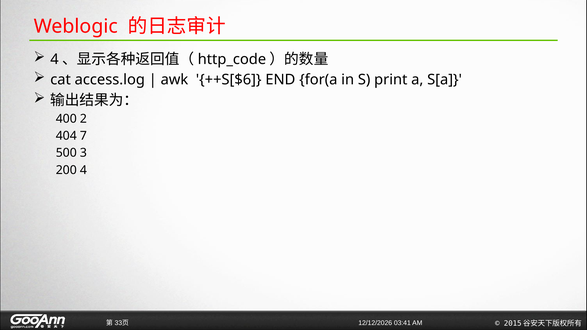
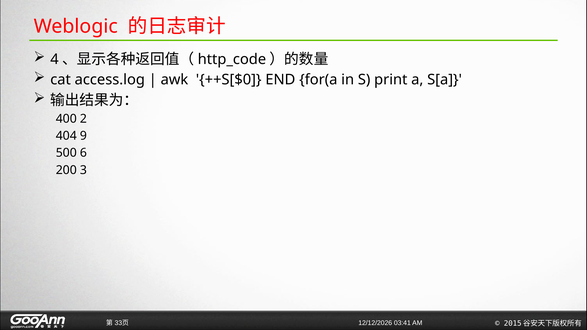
++S[$6: ++S[$6 -> ++S[$0
7: 7 -> 9
3: 3 -> 6
200 4: 4 -> 3
